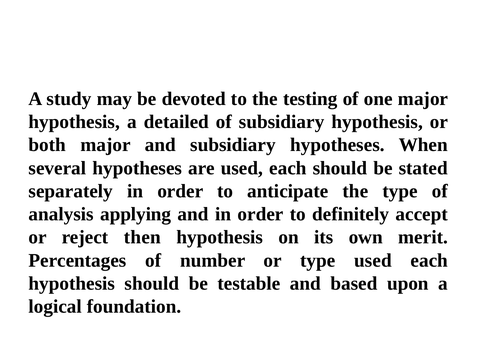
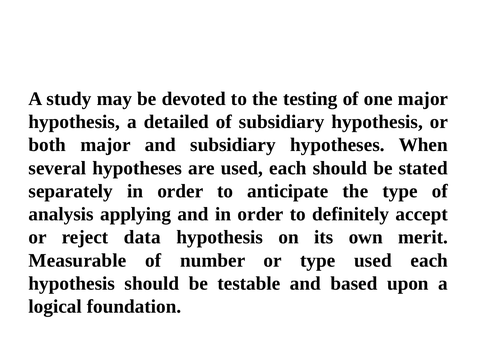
then: then -> data
Percentages: Percentages -> Measurable
